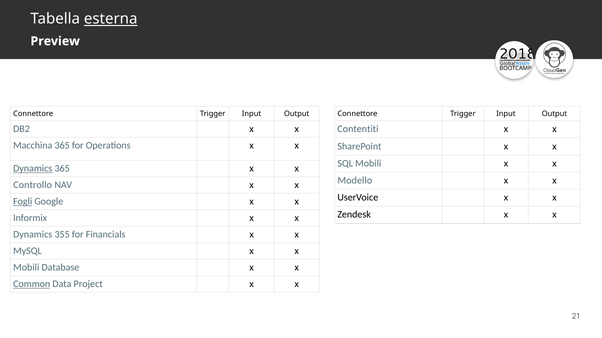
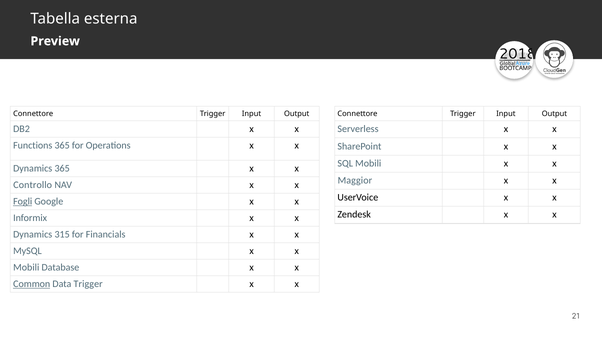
esterna underline: present -> none
Contentiti: Contentiti -> Serverless
Macchina: Macchina -> Functions
Dynamics at (33, 169) underline: present -> none
Modello: Modello -> Maggior
355: 355 -> 315
Data Project: Project -> Trigger
